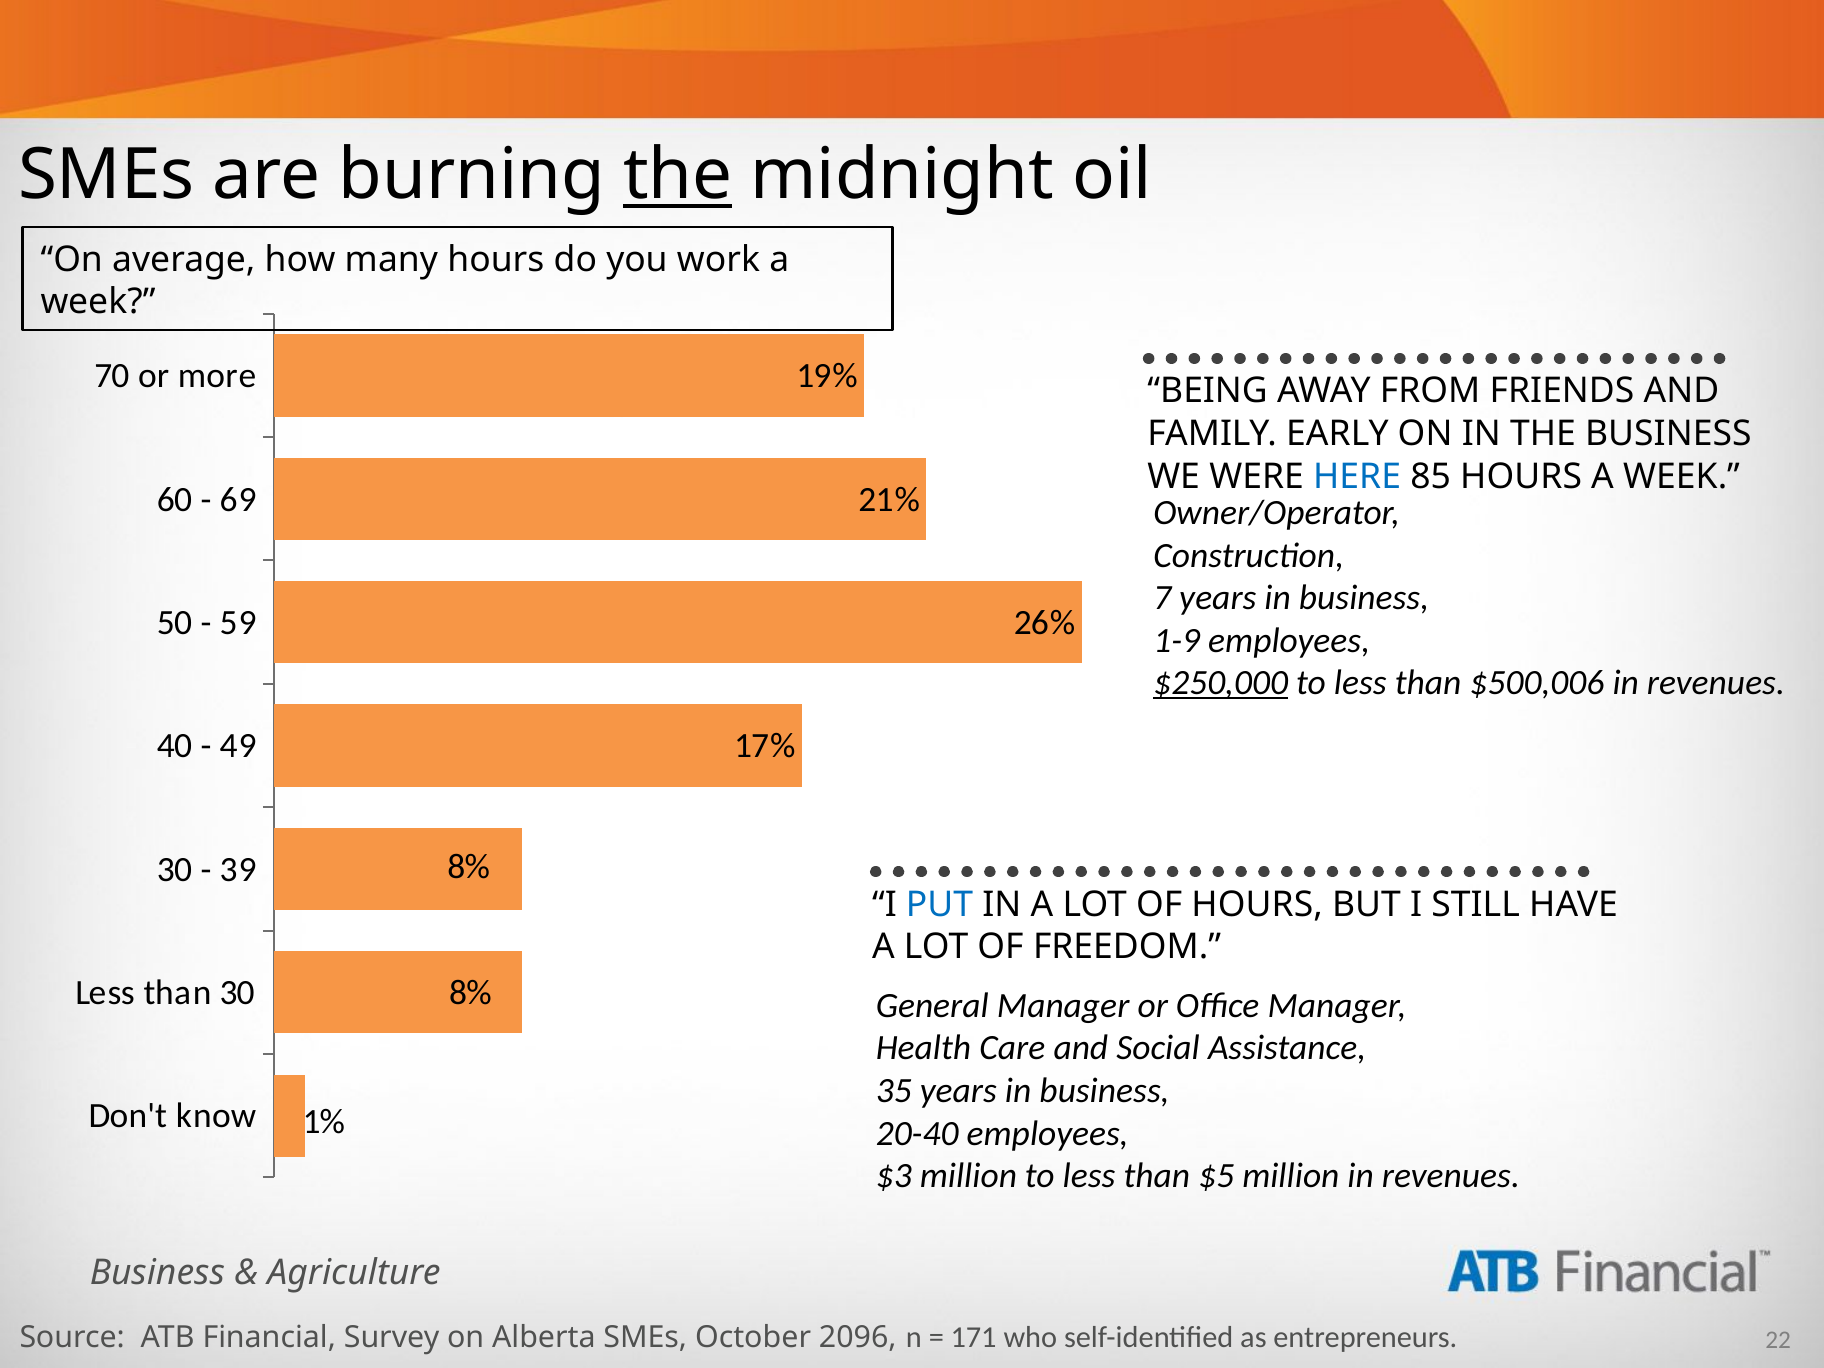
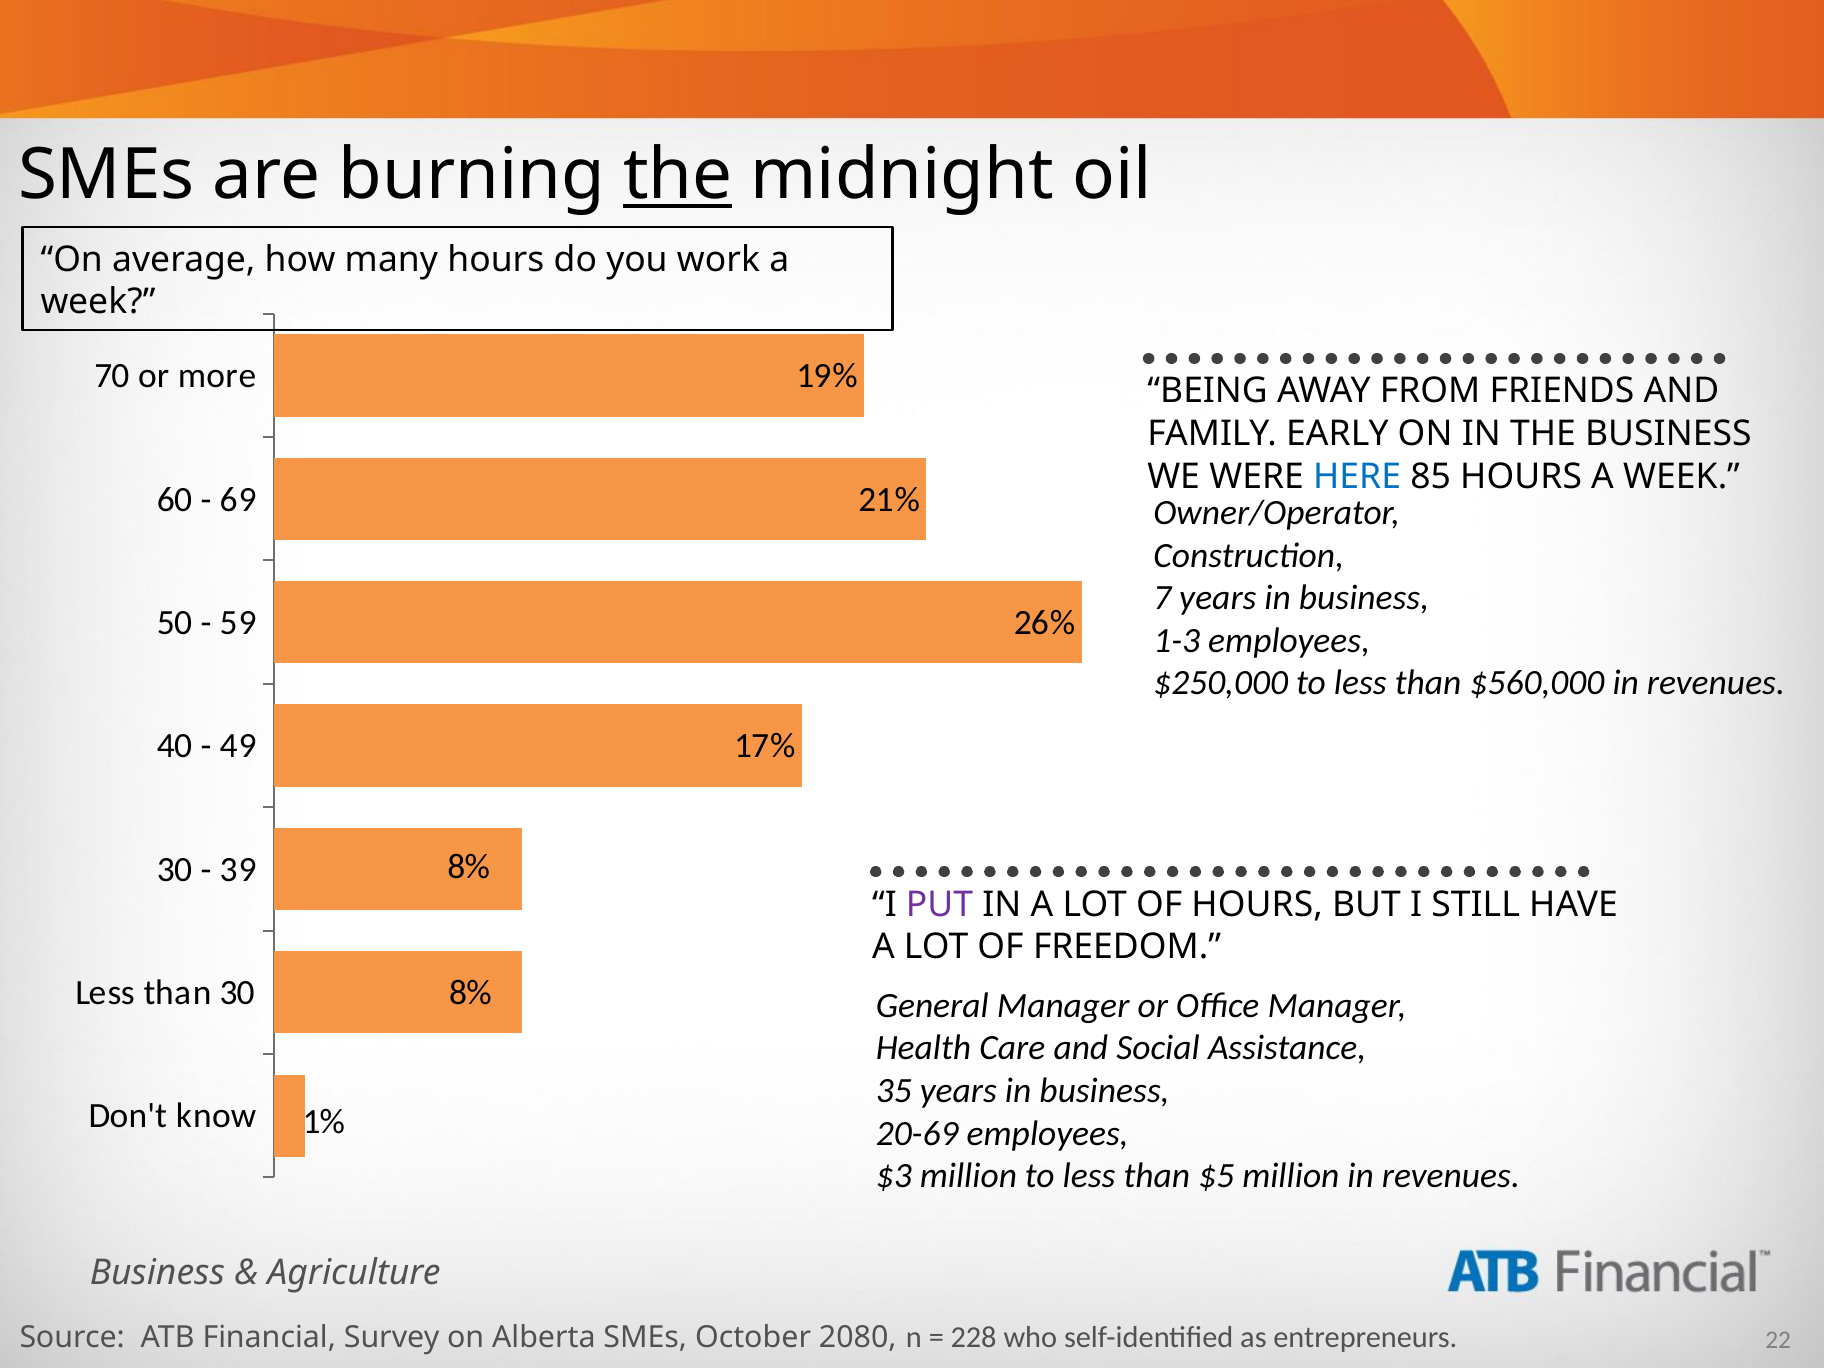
1-9: 1-9 -> 1-3
$250,000 underline: present -> none
$500,006: $500,006 -> $560,000
PUT colour: blue -> purple
20-40: 20-40 -> 20-69
2096: 2096 -> 2080
171: 171 -> 228
